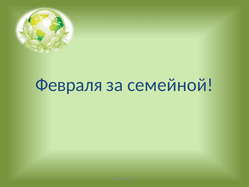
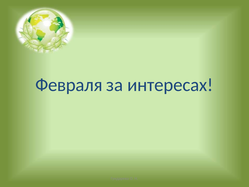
семейной: семейной -> интересах
